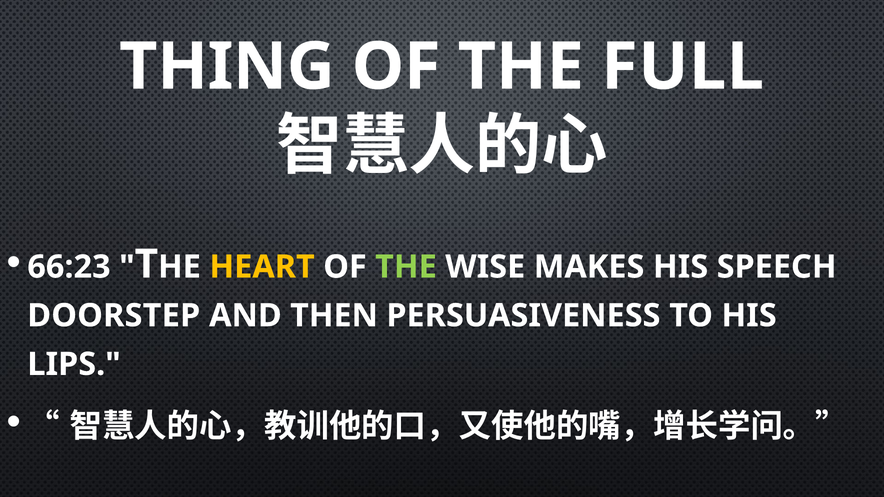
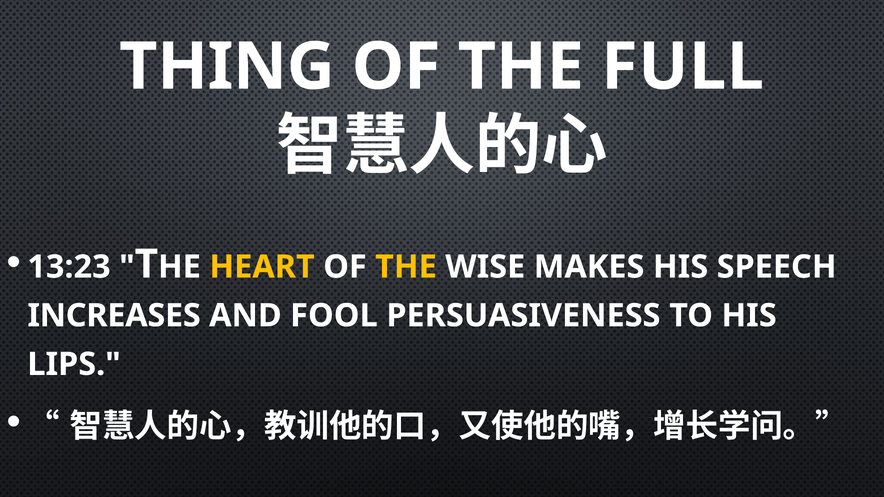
66:23: 66:23 -> 13:23
THE at (406, 267) colour: light green -> yellow
DOORSTEP: DOORSTEP -> INCREASES
THEN: THEN -> FOOL
